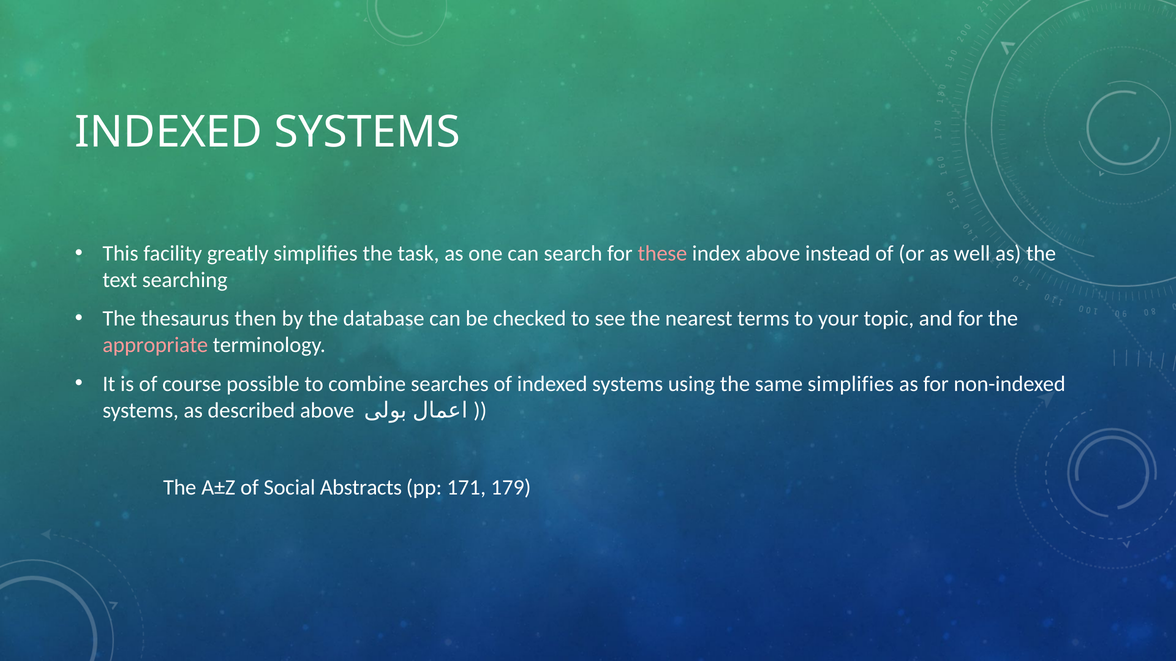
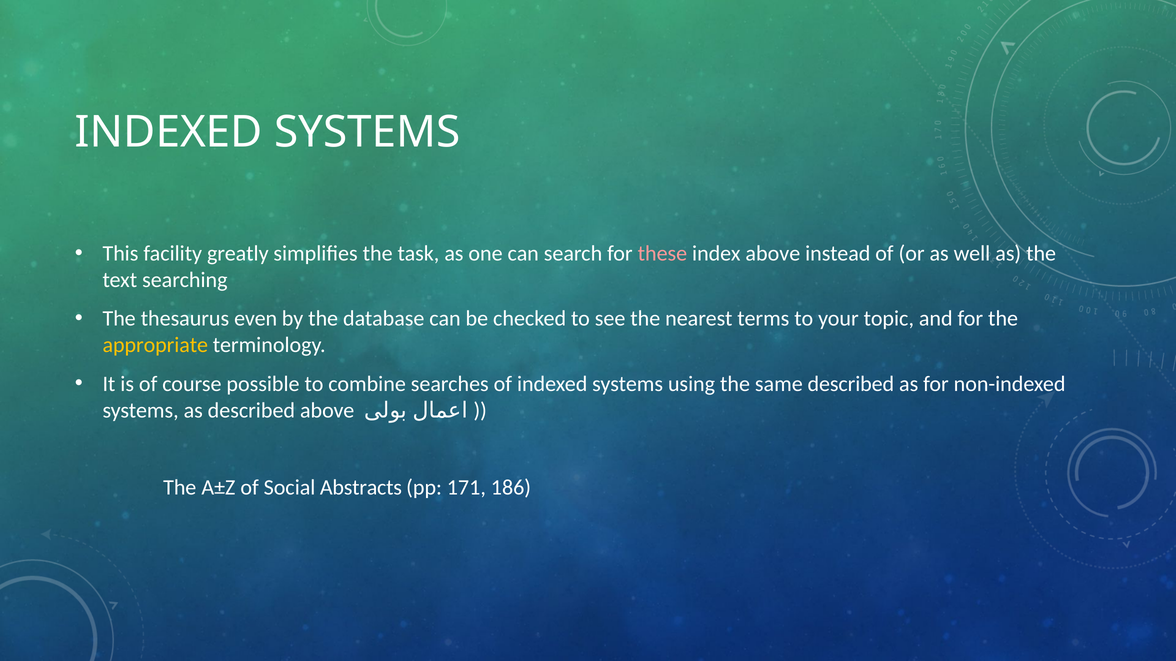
then: then -> even
appropriate colour: pink -> yellow
same simplifies: simplifies -> described
179: 179 -> 186
